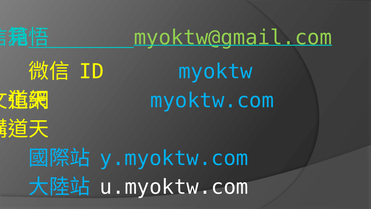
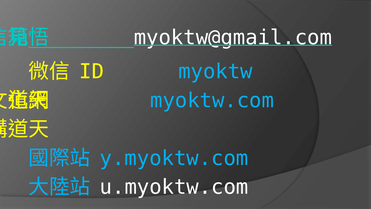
myoktw@gmail.com colour: light green -> white
